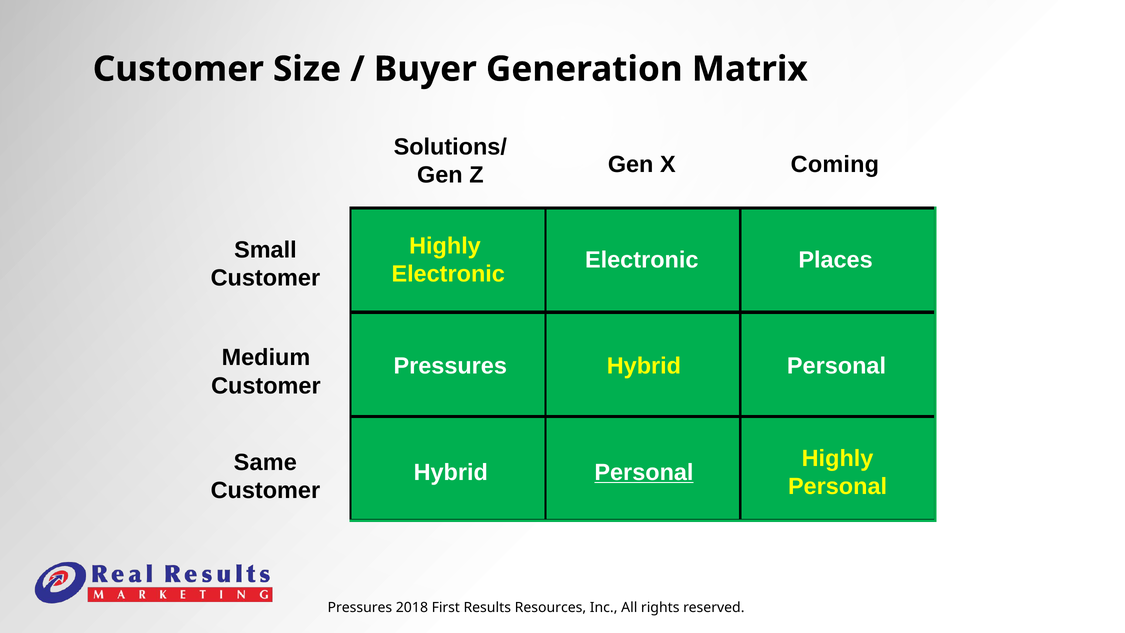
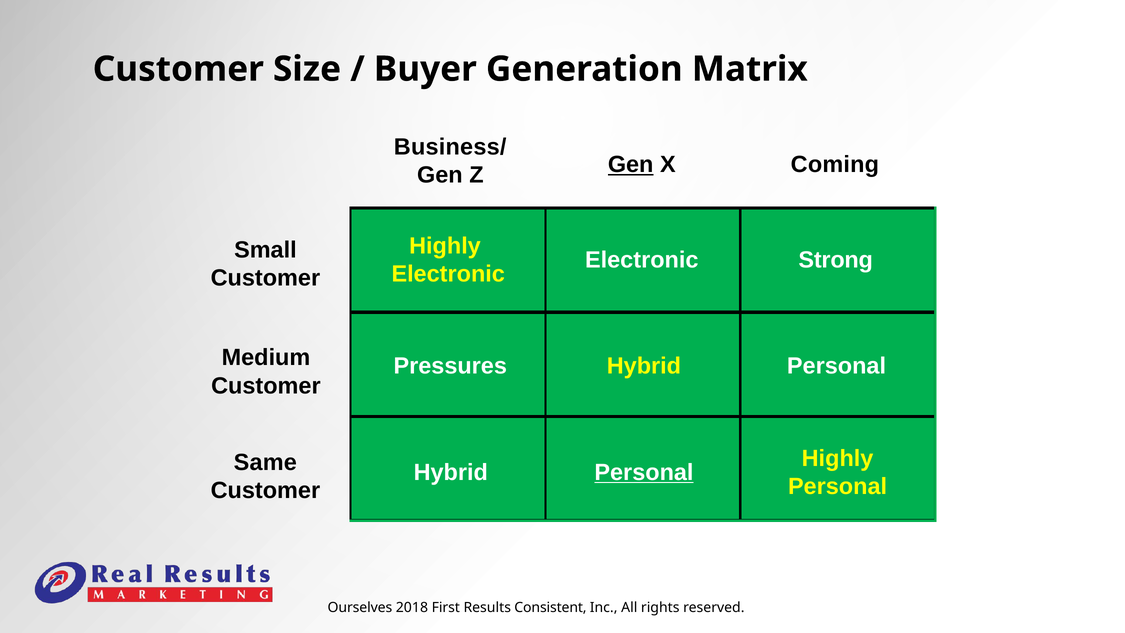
Solutions/: Solutions/ -> Business/
Gen at (631, 165) underline: none -> present
Places: Places -> Strong
Pressures at (360, 608): Pressures -> Ourselves
Resources: Resources -> Consistent
